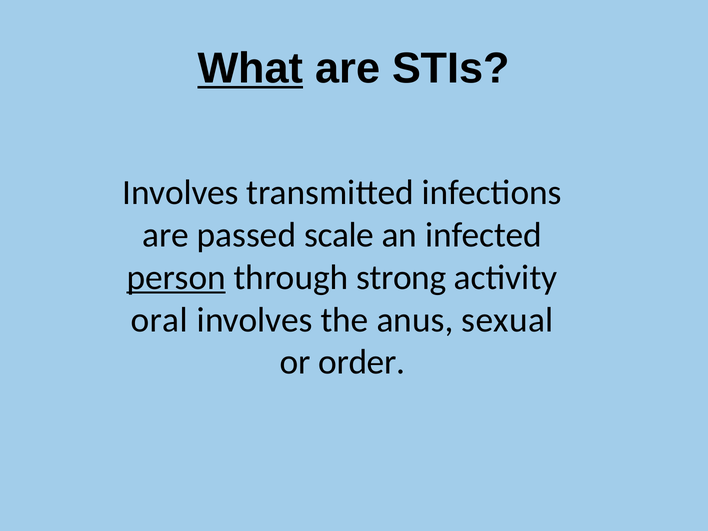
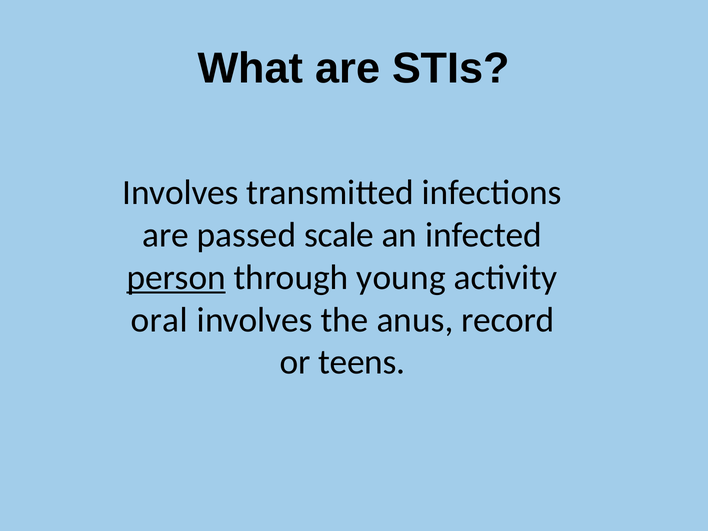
What underline: present -> none
strong: strong -> young
sexual: sexual -> record
order: order -> teens
